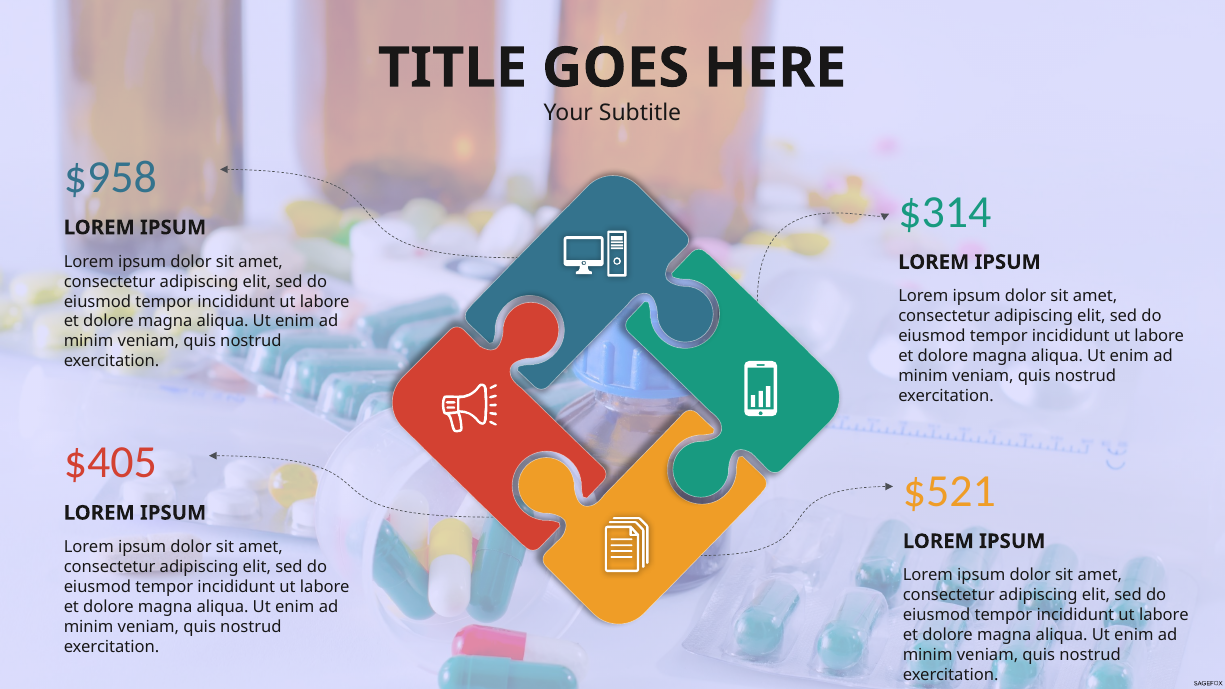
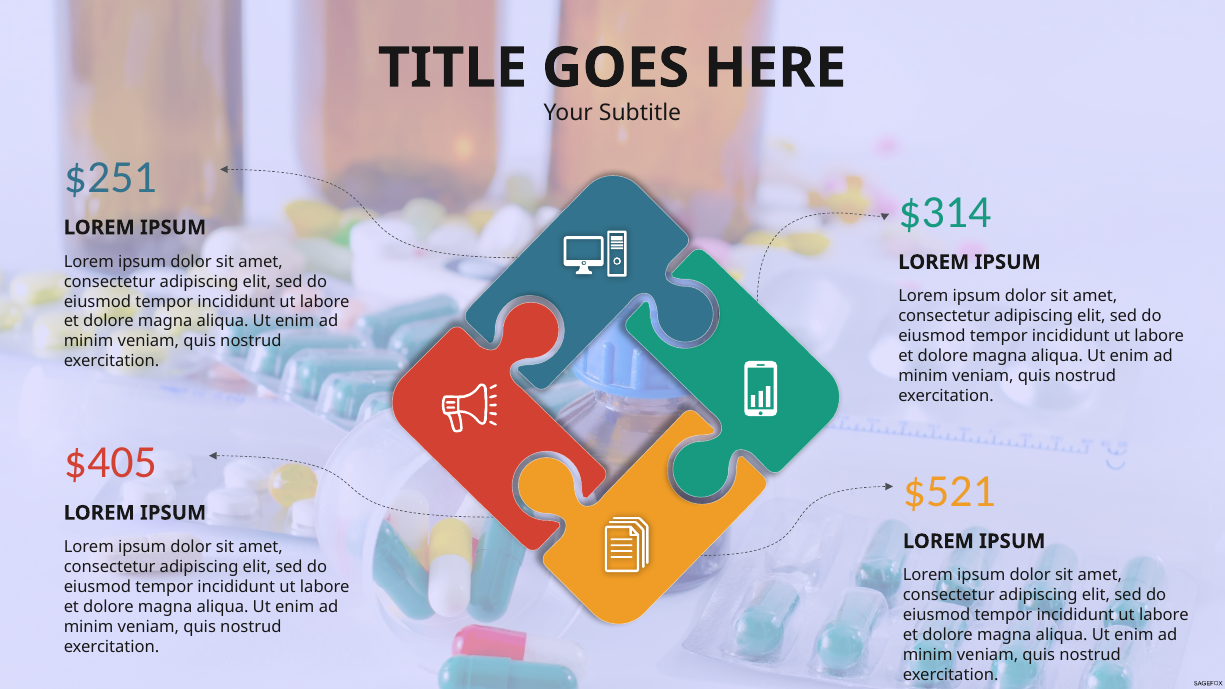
$958: $958 -> $251
